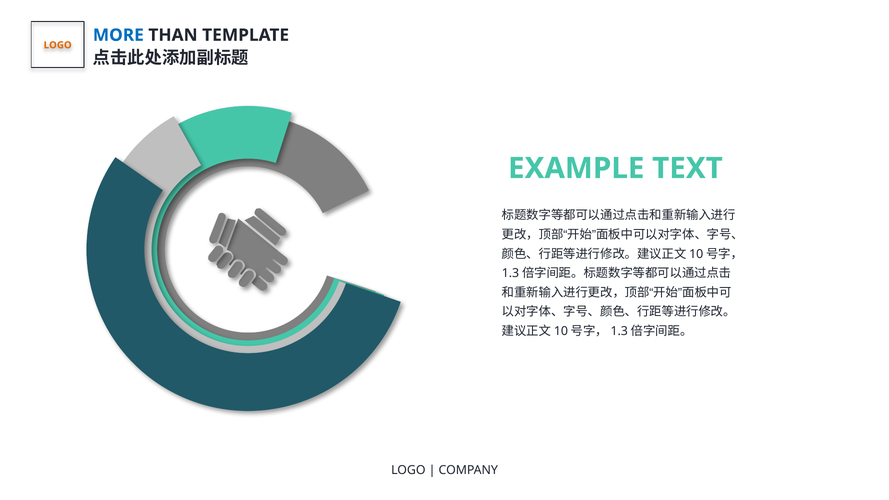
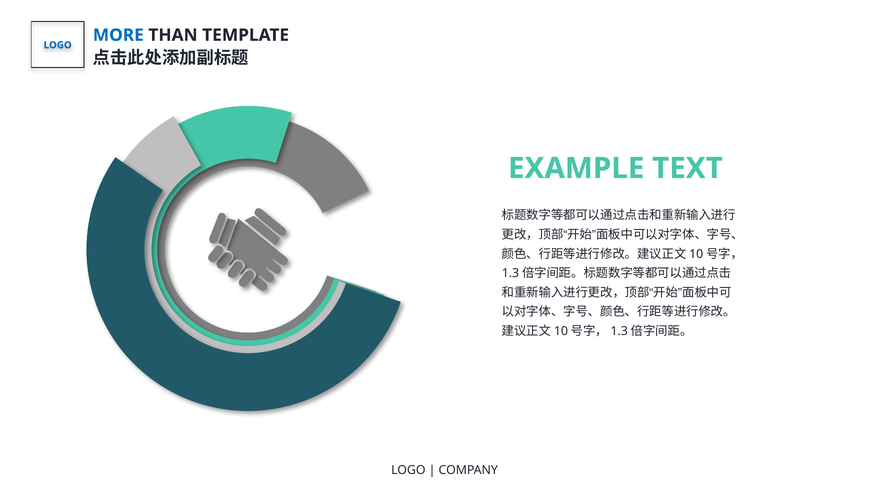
LOGO at (58, 45) colour: orange -> blue
